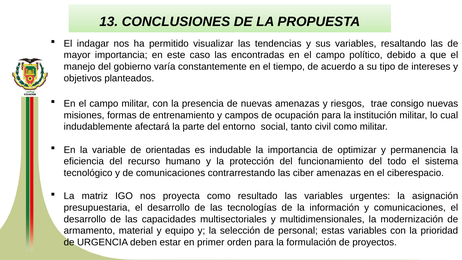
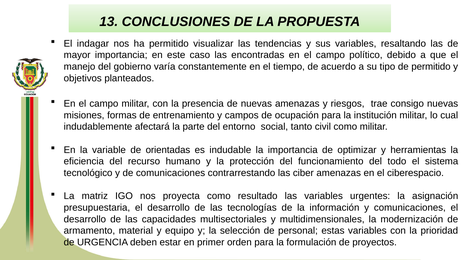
de intereses: intereses -> permitido
permanencia: permanencia -> herramientas
